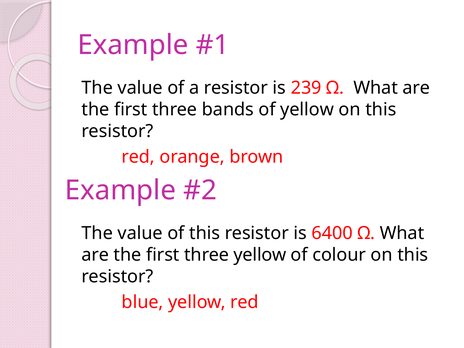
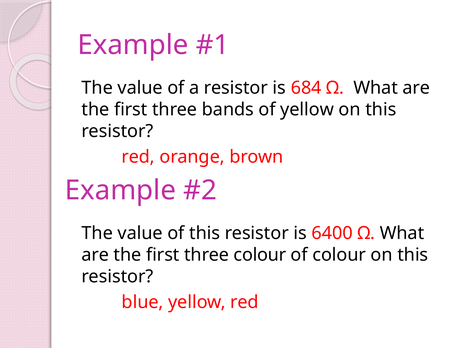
239: 239 -> 684
three yellow: yellow -> colour
